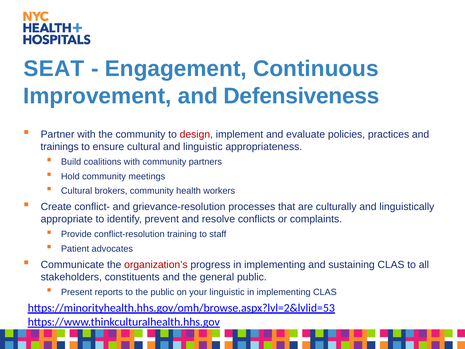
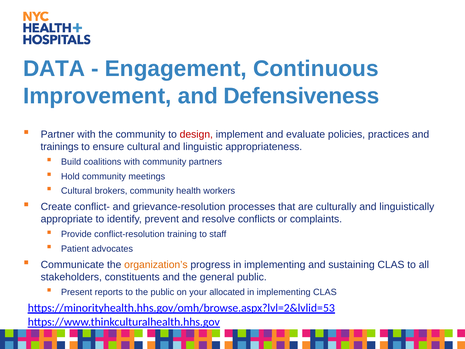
SEAT: SEAT -> DATA
organization’s colour: red -> orange
your linguistic: linguistic -> allocated
